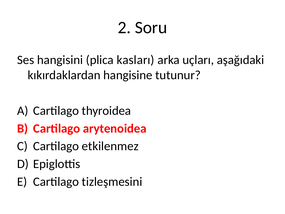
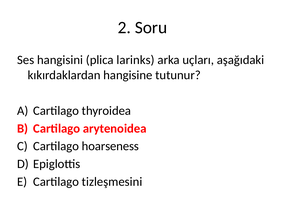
kasları: kasları -> larinks
etkilenmez: etkilenmez -> hoarseness
